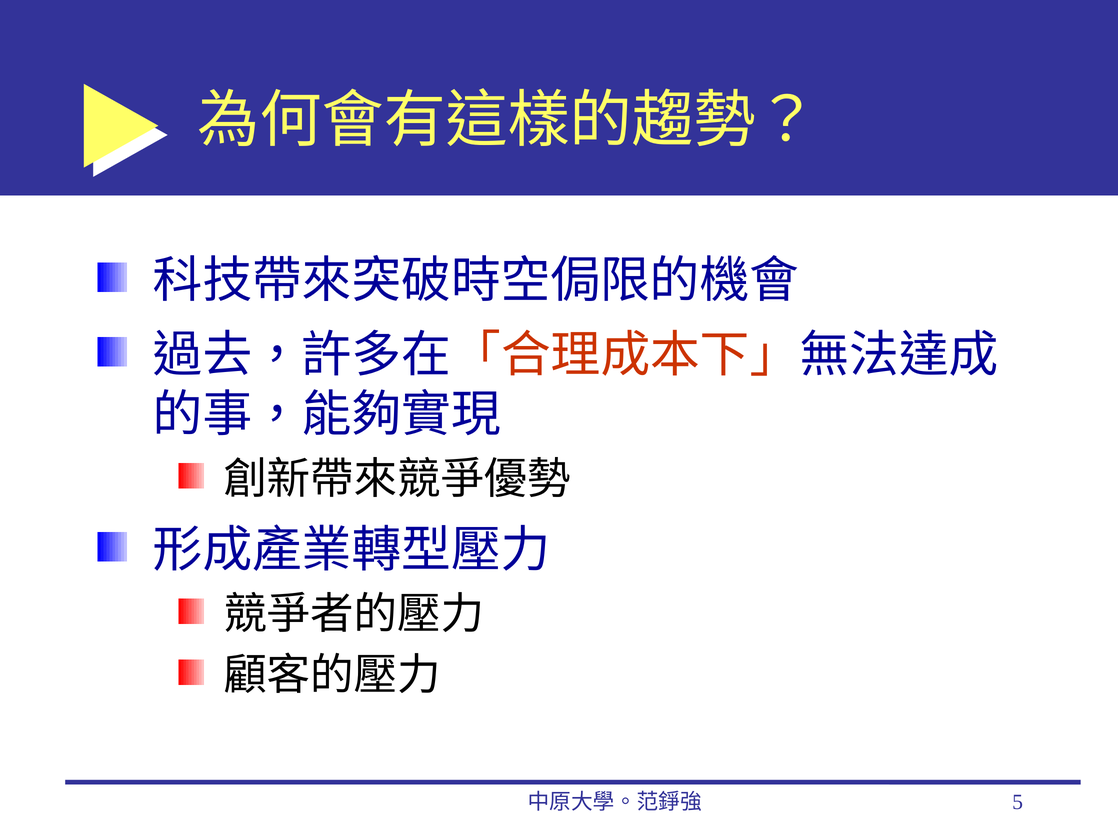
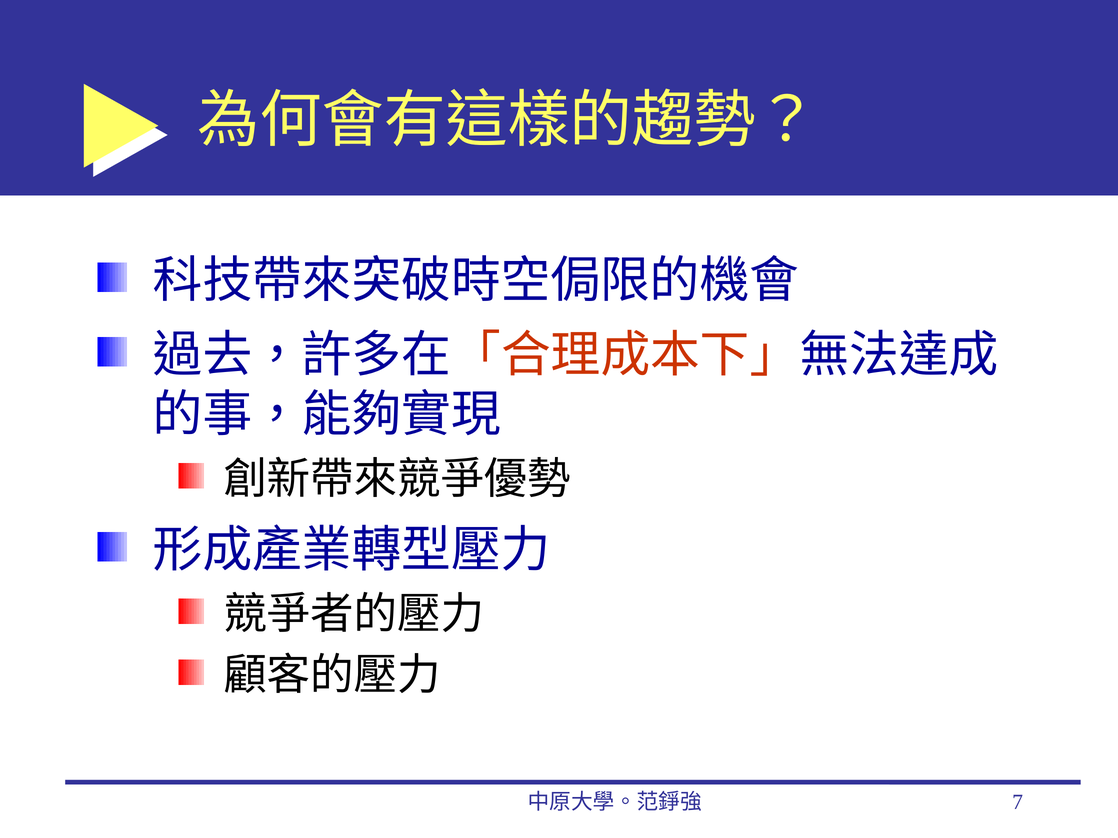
5: 5 -> 7
